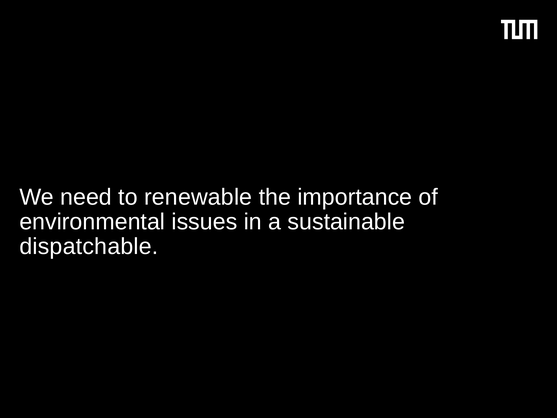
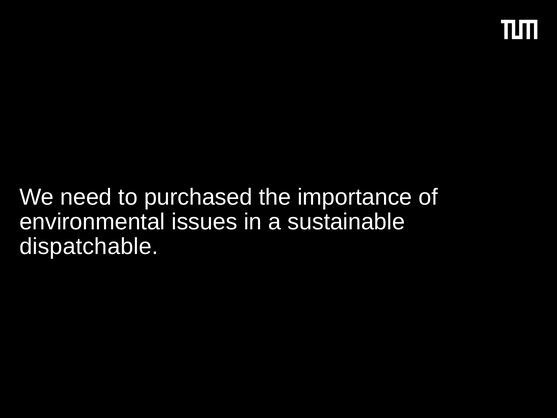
renewable: renewable -> purchased
